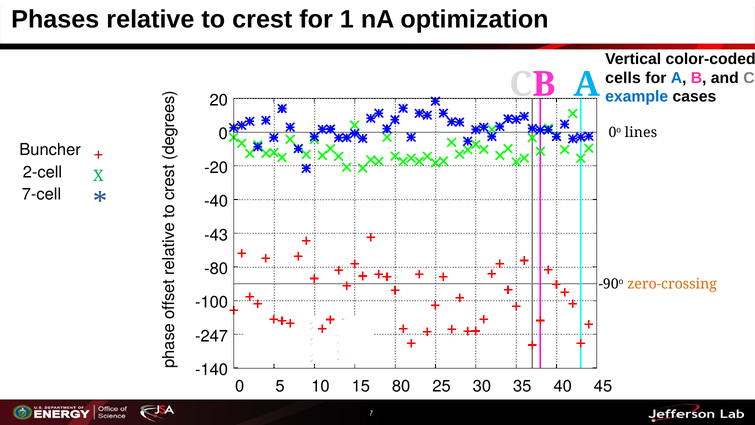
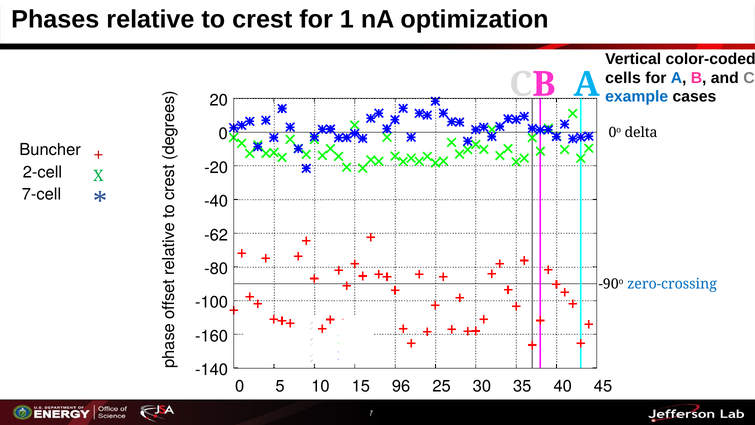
lines: lines -> delta
-43: -43 -> -62
zero-crossing colour: orange -> blue
-247: -247 -> -160
80: 80 -> 96
